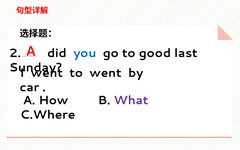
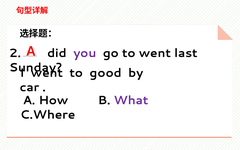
you colour: blue -> purple
to good: good -> went
to went: went -> good
